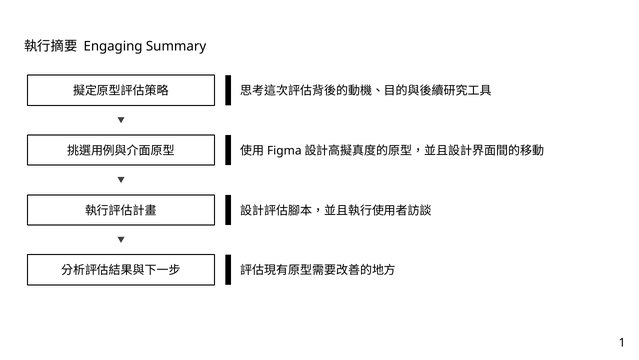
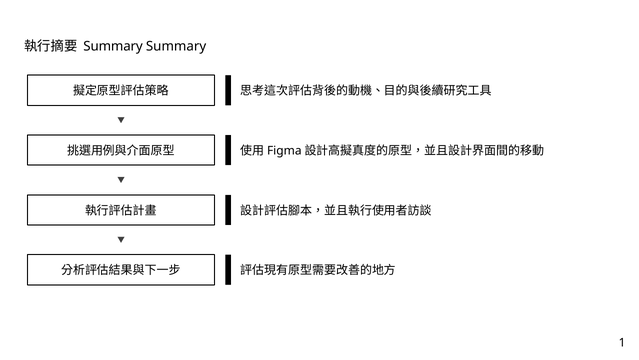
Engaging at (113, 46): Engaging -> Summary
